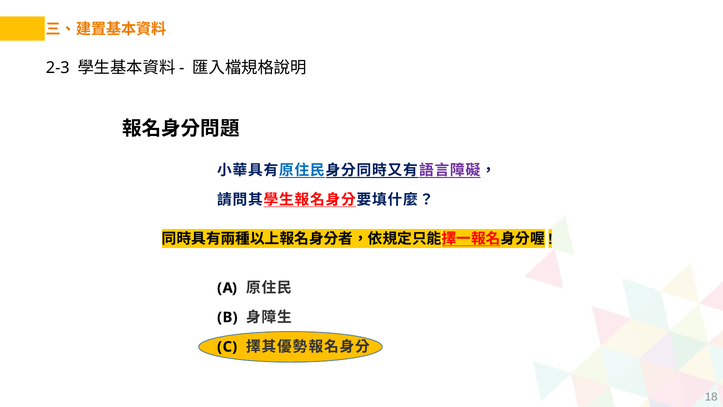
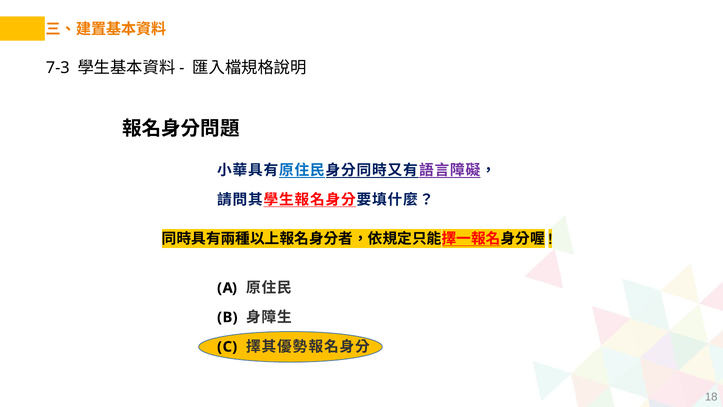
2-3: 2-3 -> 7-3
